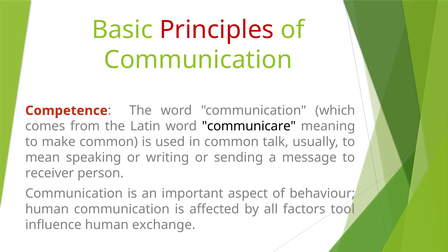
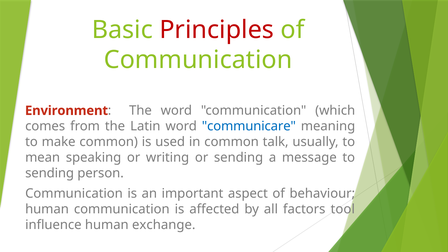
Competence: Competence -> Environment
communicare colour: black -> blue
receiver at (50, 173): receiver -> sending
